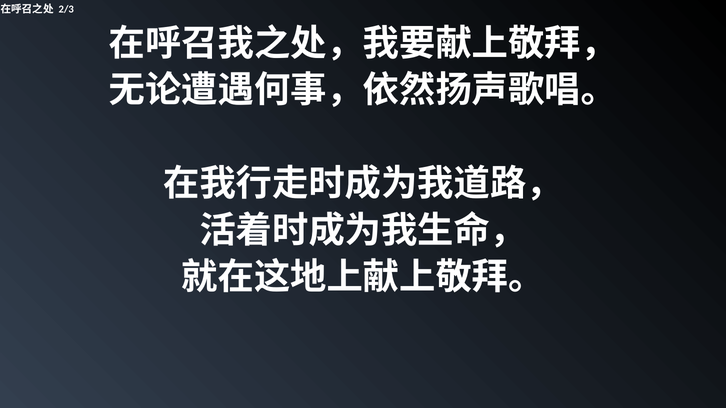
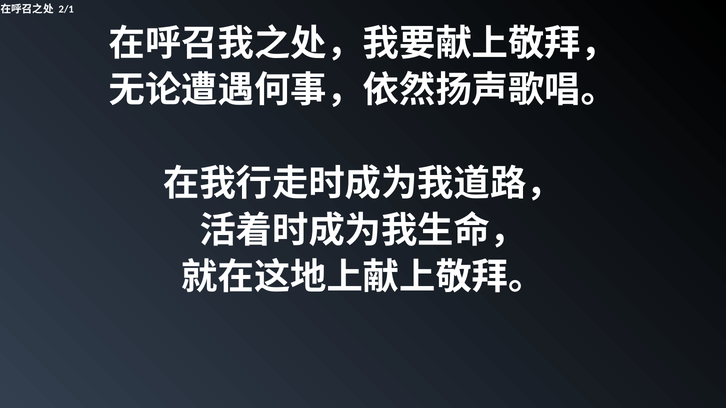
2/3: 2/3 -> 2/1
